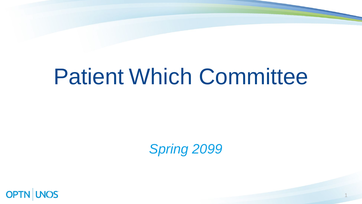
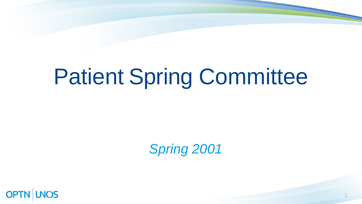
Patient Which: Which -> Spring
2099: 2099 -> 2001
